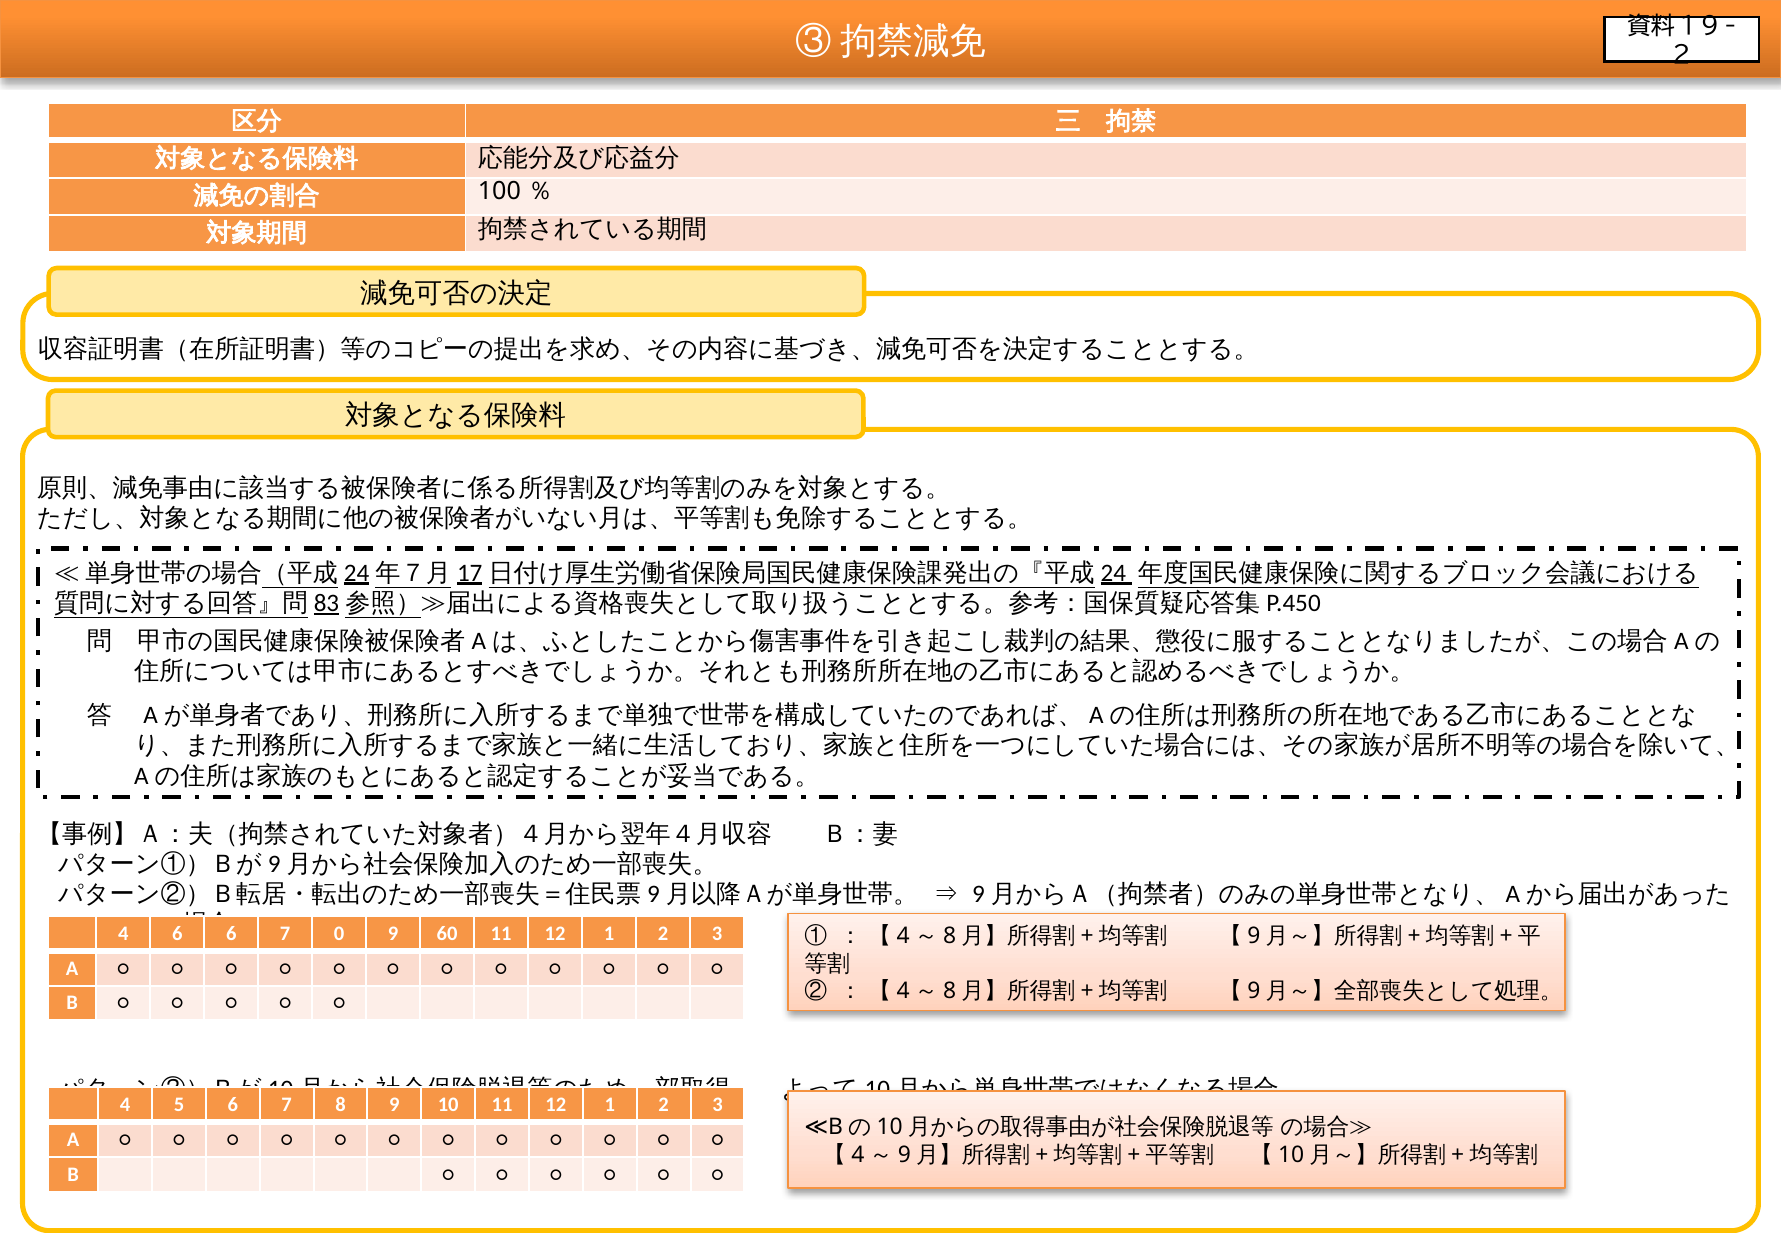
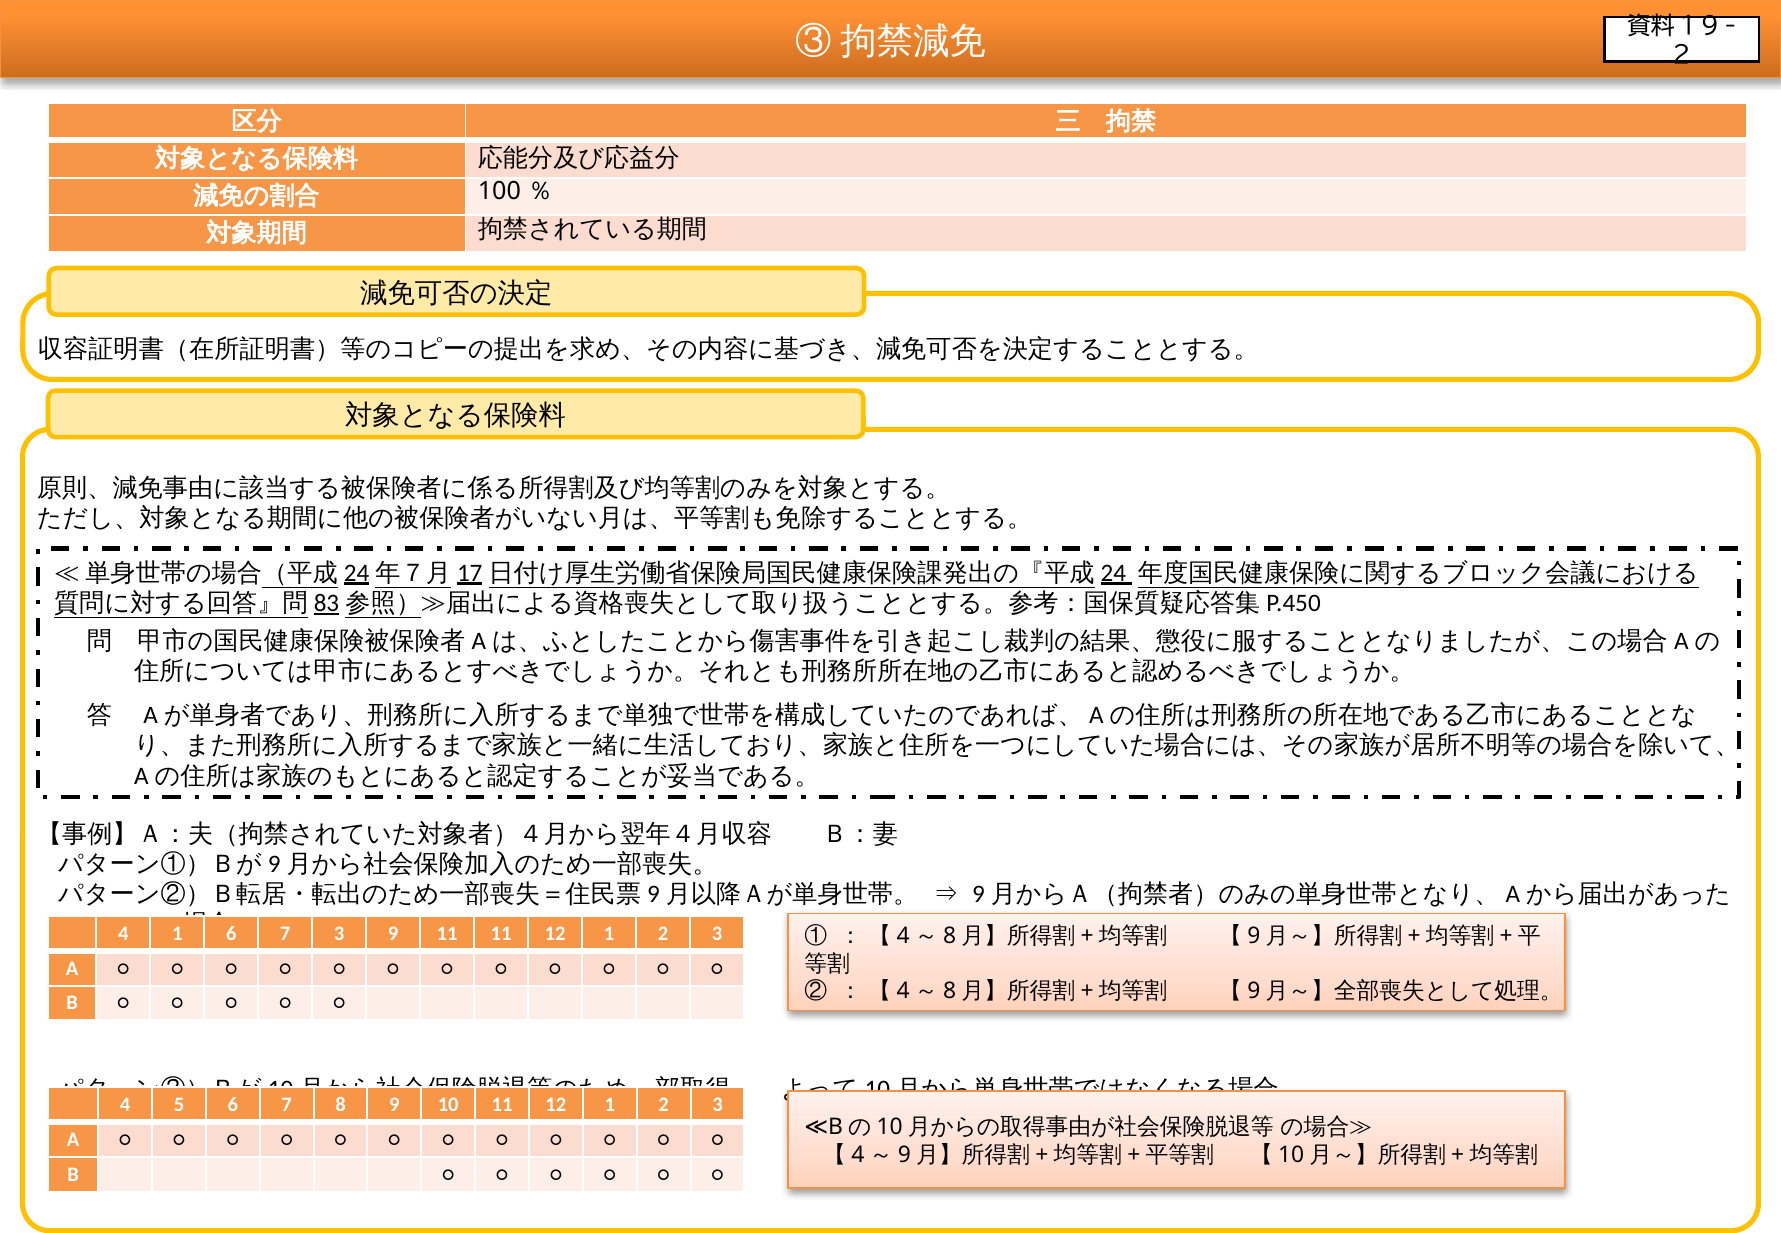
4 6: 6 -> 1
7 0: 0 -> 3
9 60: 60 -> 11
